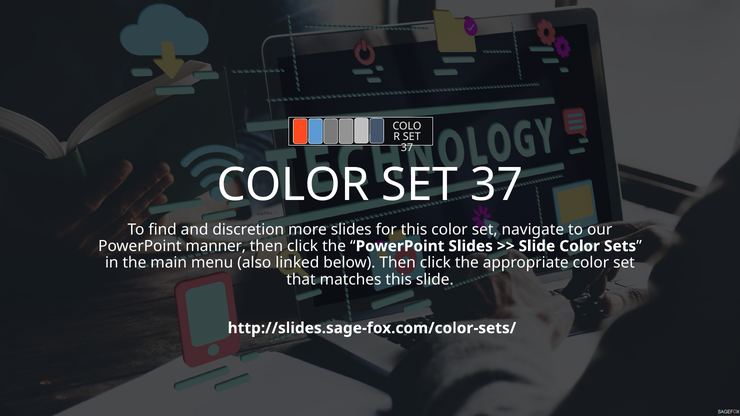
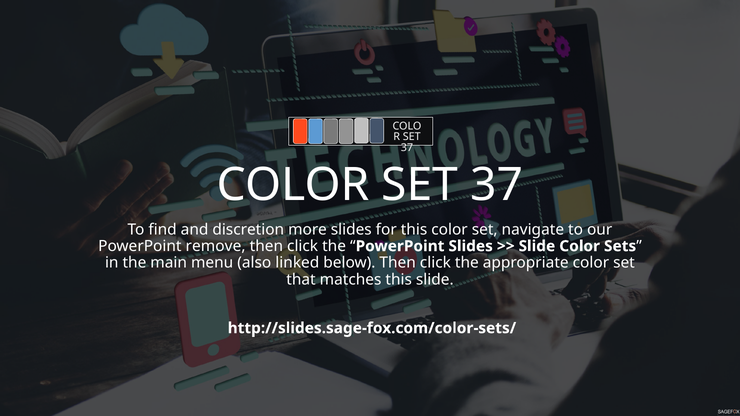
manner: manner -> remove
